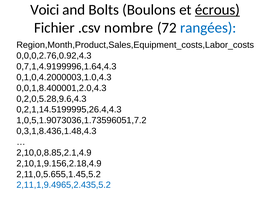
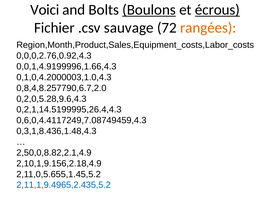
Boulons underline: none -> present
nombre: nombre -> sauvage
rangées colour: blue -> orange
0,7,1,4.9199996,1.64,4.3: 0,7,1,4.9199996,1.64,4.3 -> 0,0,1,4.9199996,1.66,4.3
0,0,1,8.400001,2.0,4.3: 0,0,1,8.400001,2.0,4.3 -> 0,8,4,8.257790,6.7,2.0
1,0,5,1.9073036,1.73596051,7.2: 1,0,5,1.9073036,1.73596051,7.2 -> 0,6,0,4.4117249,7.08749459,4.3
2,10,0,8.85,2.1,4.9: 2,10,0,8.85,2.1,4.9 -> 2,50,0,8.82,2.1,4.9
